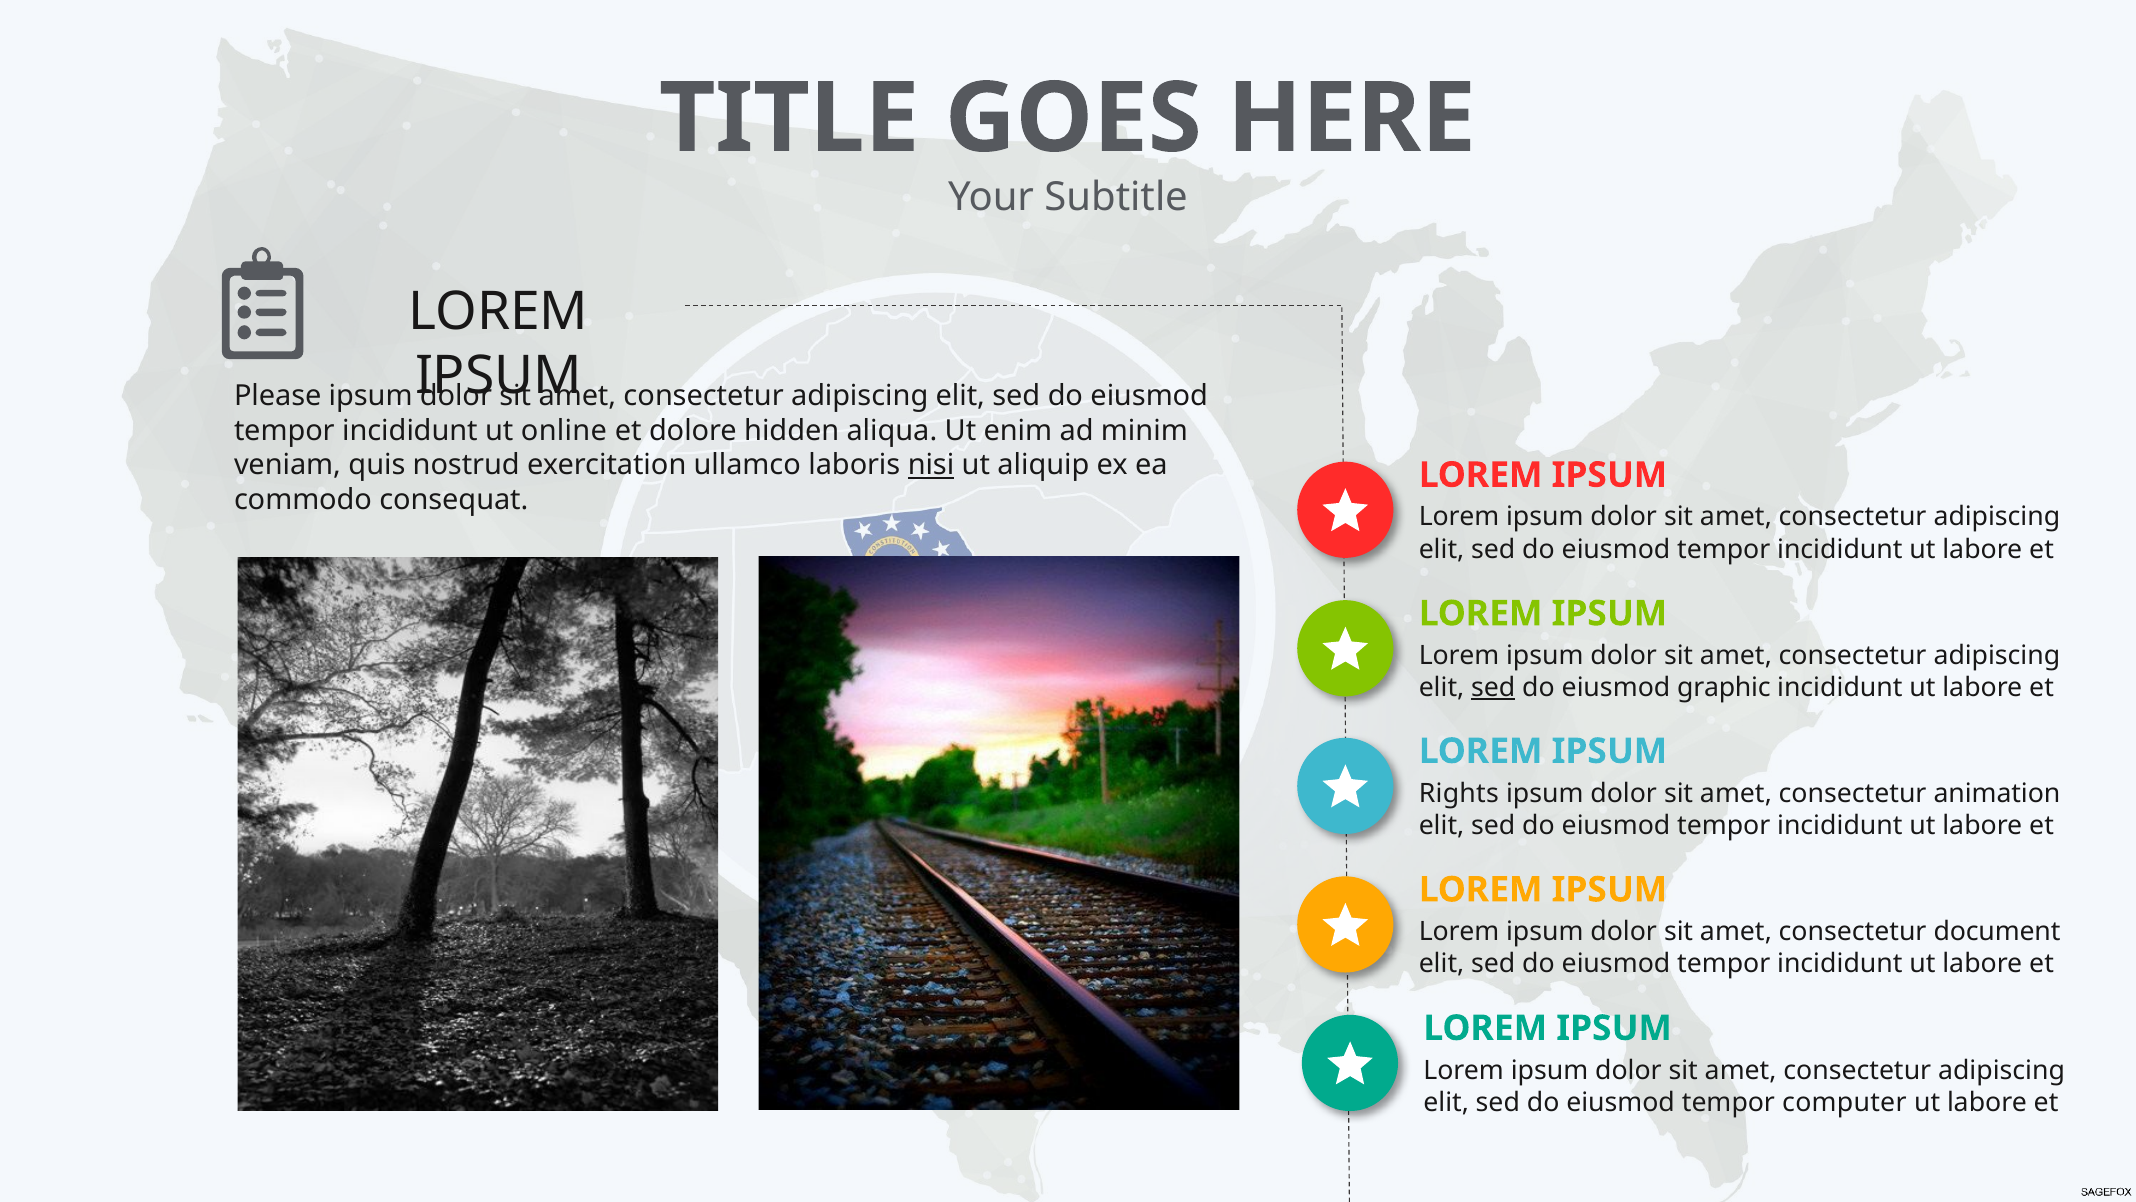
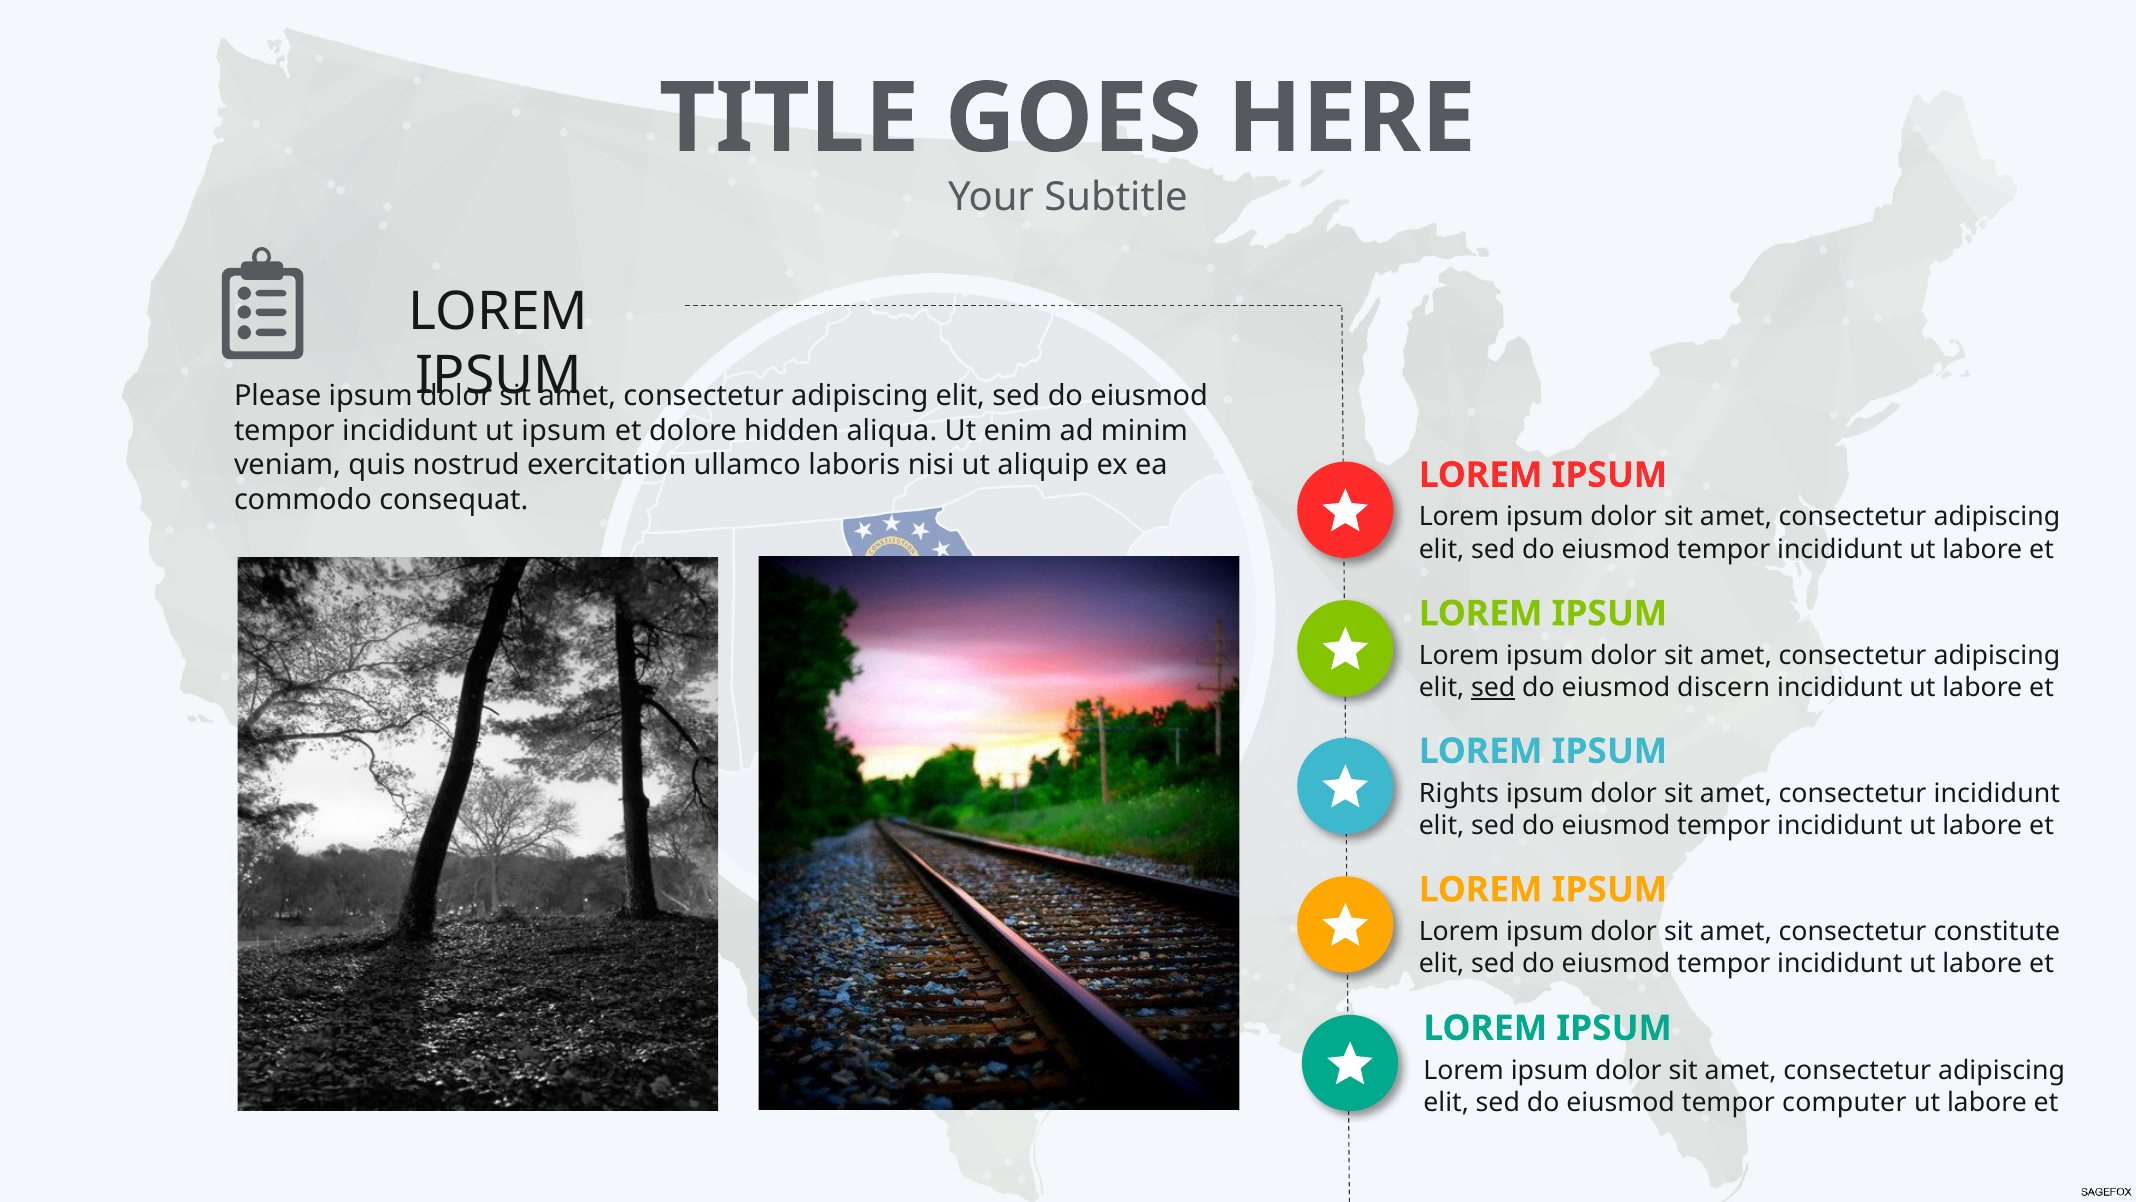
ut online: online -> ipsum
nisi underline: present -> none
graphic: graphic -> discern
consectetur animation: animation -> incididunt
document: document -> constitute
